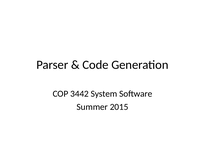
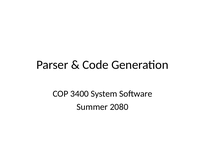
3442: 3442 -> 3400
2015: 2015 -> 2080
